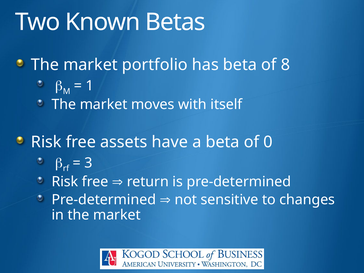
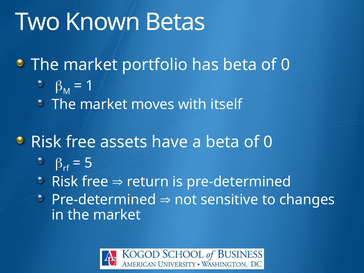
has beta of 8: 8 -> 0
3: 3 -> 5
